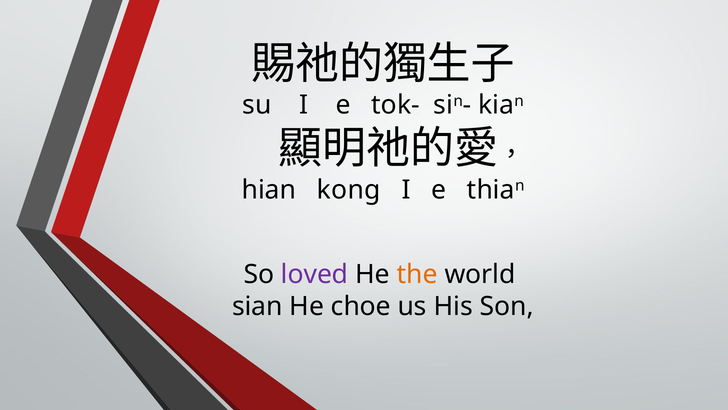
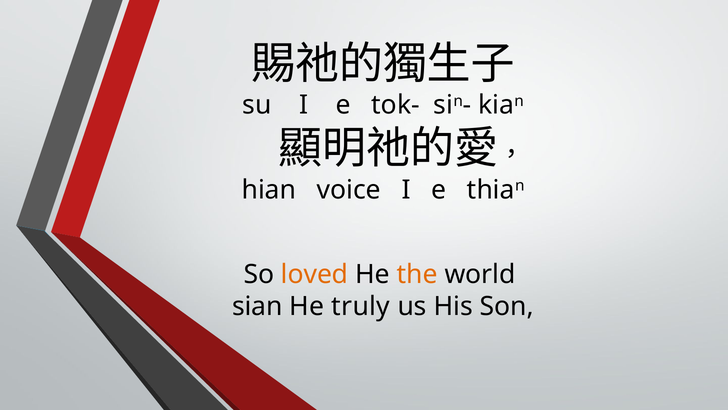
kong: kong -> voice
loved colour: purple -> orange
choe: choe -> truly
